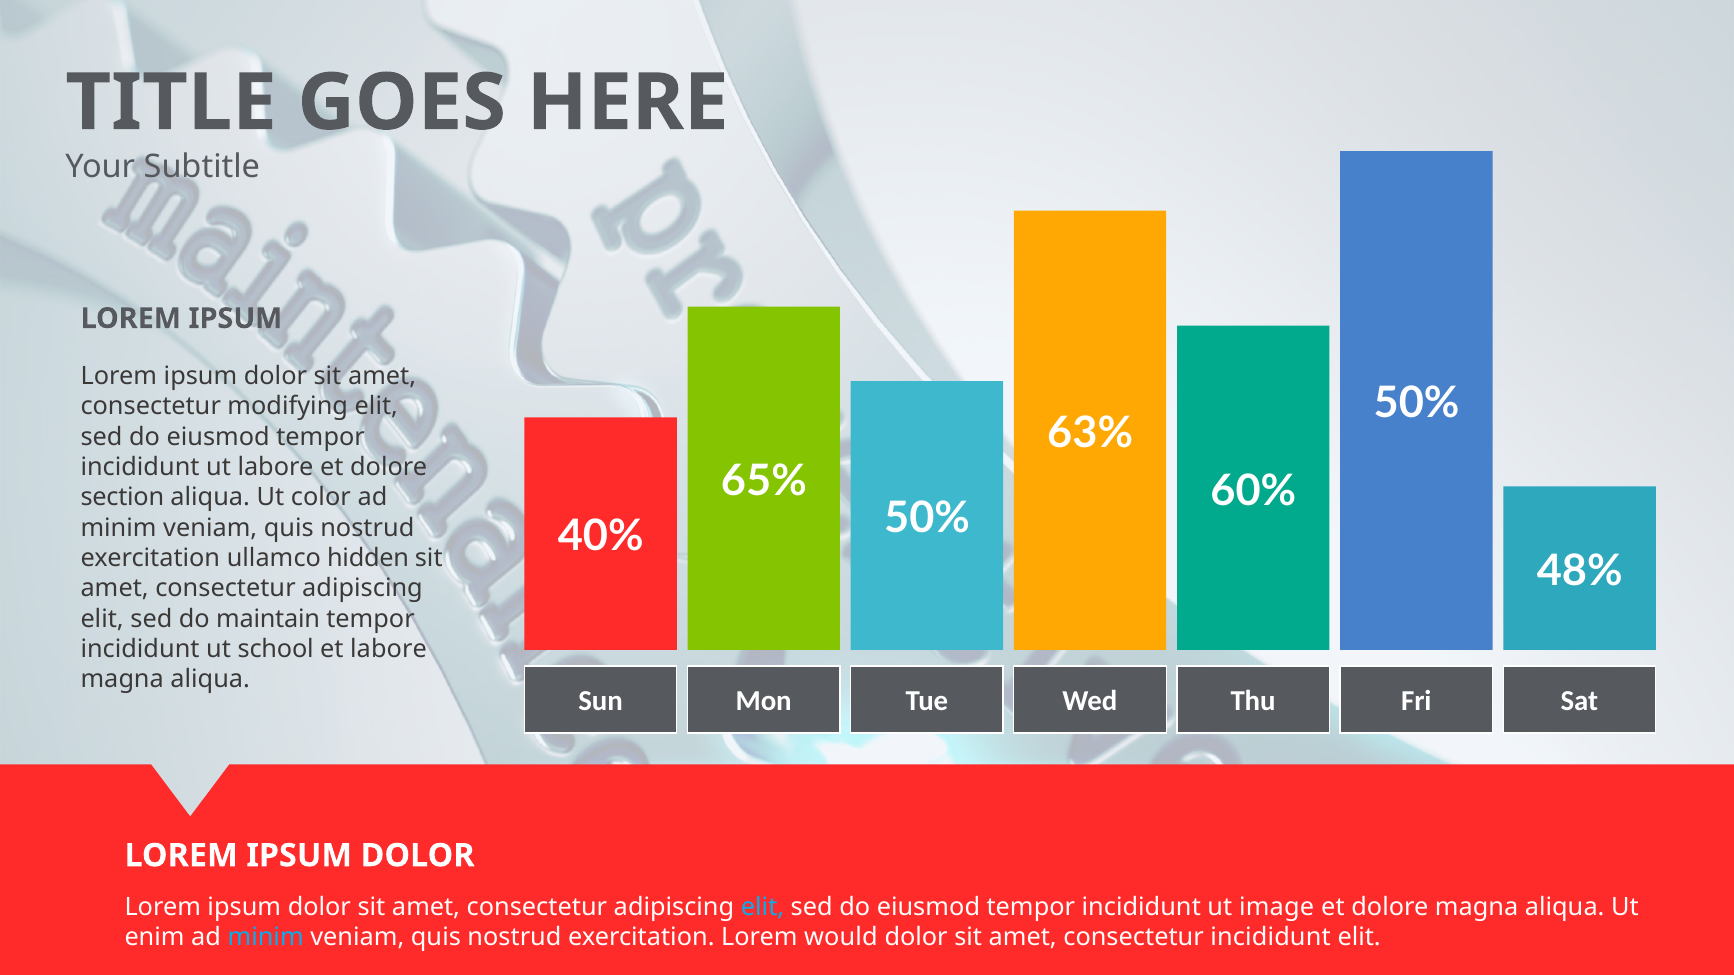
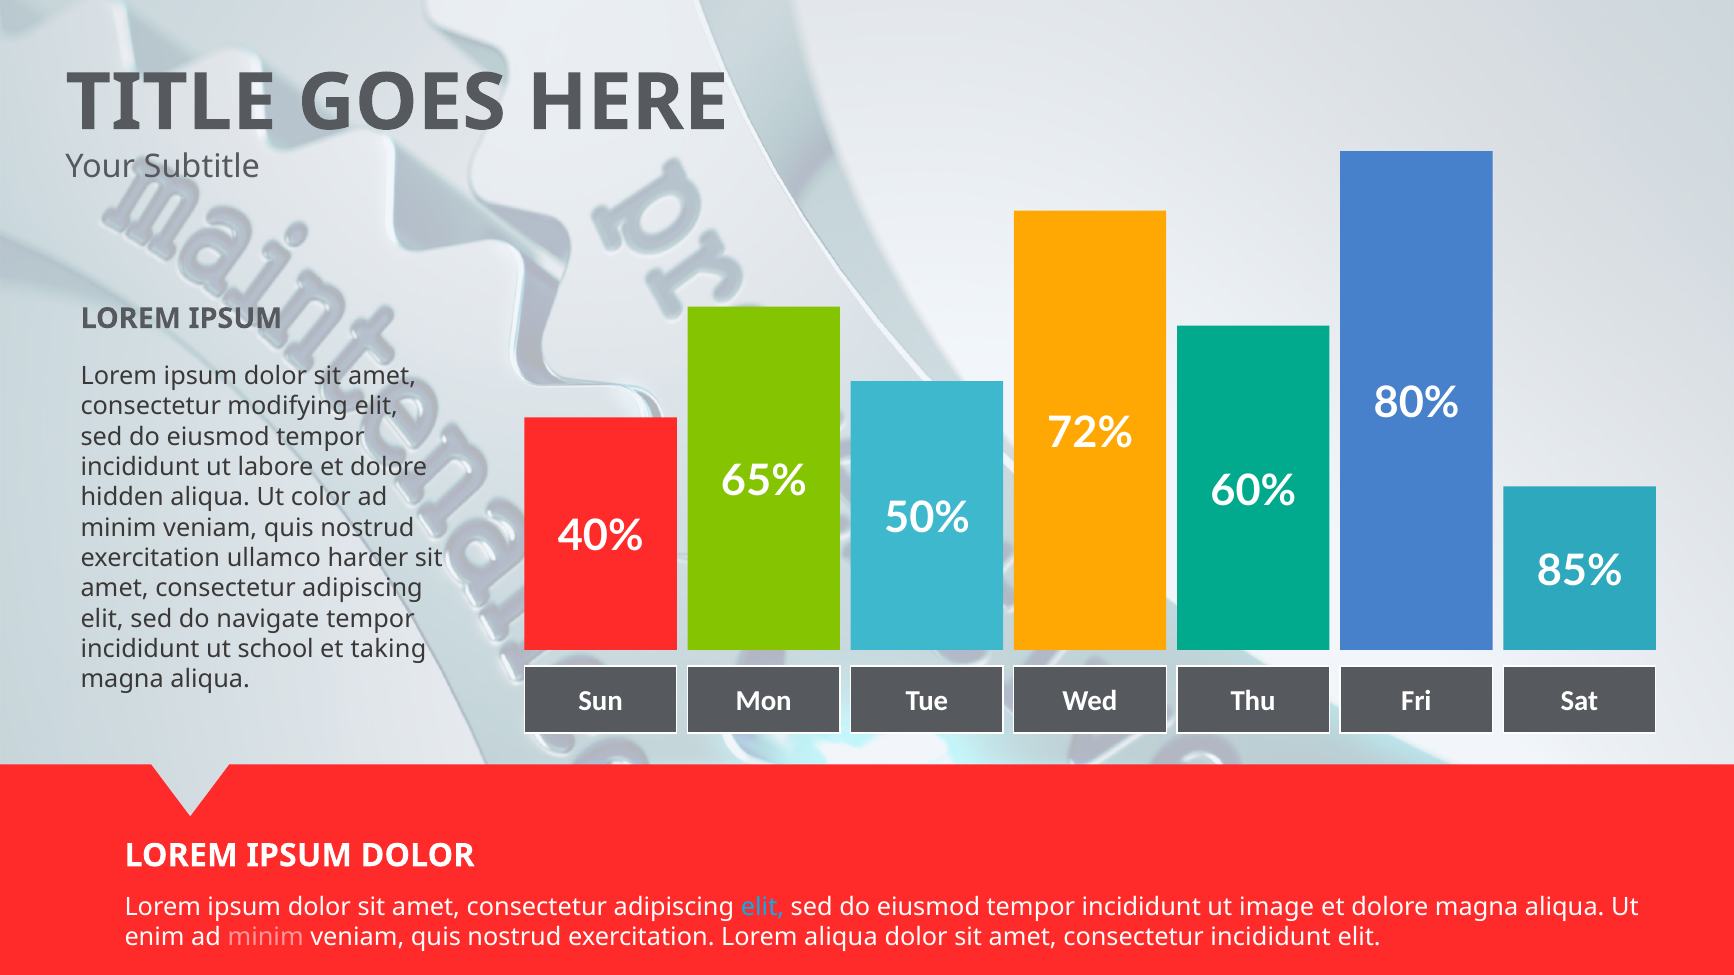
50% at (1417, 404): 50% -> 80%
63%: 63% -> 72%
section: section -> hidden
hidden: hidden -> harder
48%: 48% -> 85%
maintain: maintain -> navigate
et labore: labore -> taking
minim at (266, 938) colour: light blue -> pink
Lorem would: would -> aliqua
